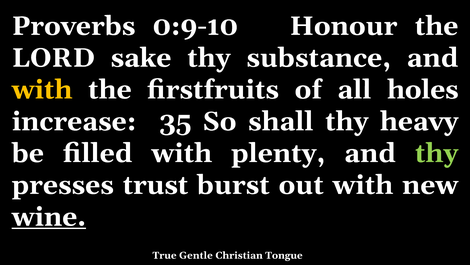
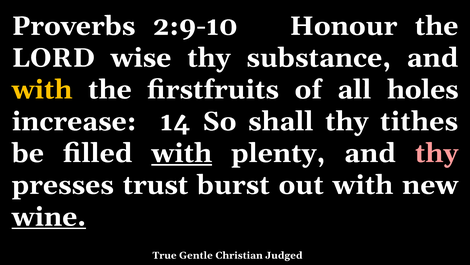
0:9-10: 0:9-10 -> 2:9-10
sake: sake -> wise
35: 35 -> 14
heavy: heavy -> tithes
with at (182, 153) underline: none -> present
thy at (437, 153) colour: light green -> pink
Tongue: Tongue -> Judged
